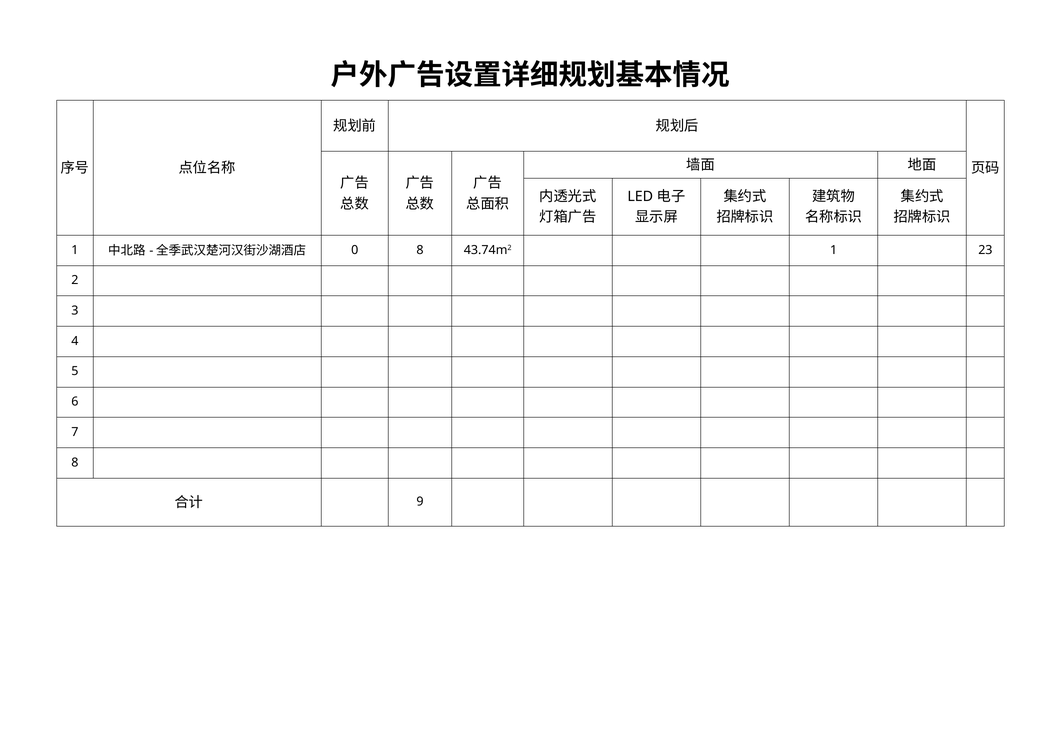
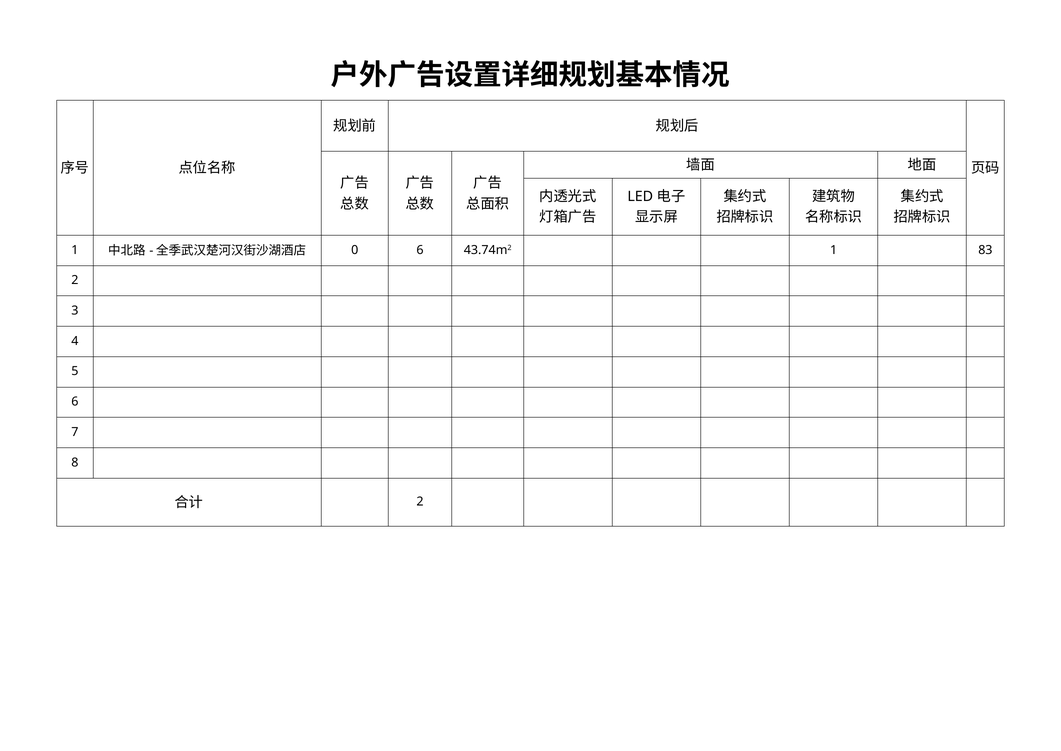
0 8: 8 -> 6
23: 23 -> 83
9 at (420, 501): 9 -> 2
